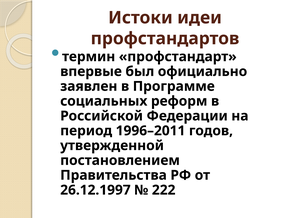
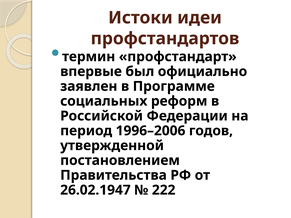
1996–2011: 1996–2011 -> 1996–2006
26.12.1997: 26.12.1997 -> 26.02.1947
